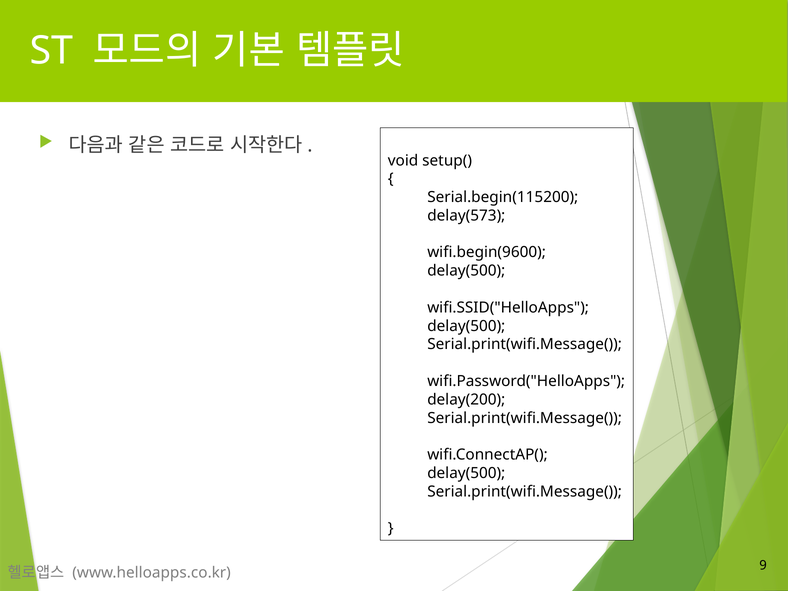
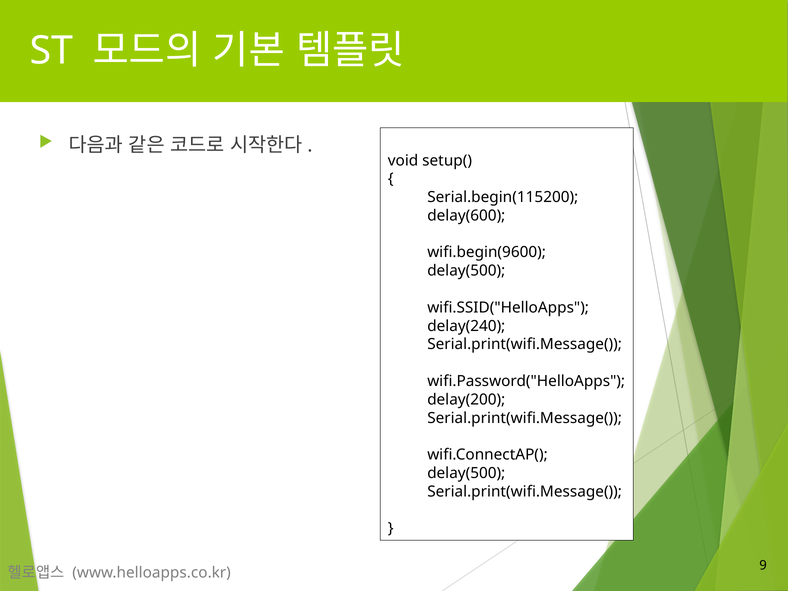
delay(573: delay(573 -> delay(600
delay(500 at (466, 326): delay(500 -> delay(240
